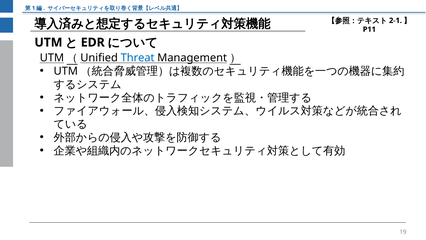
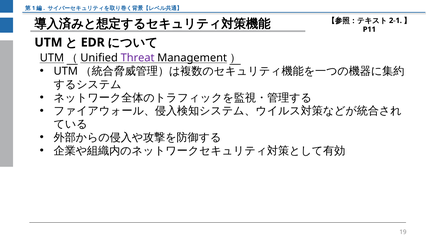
Threat colour: blue -> purple
